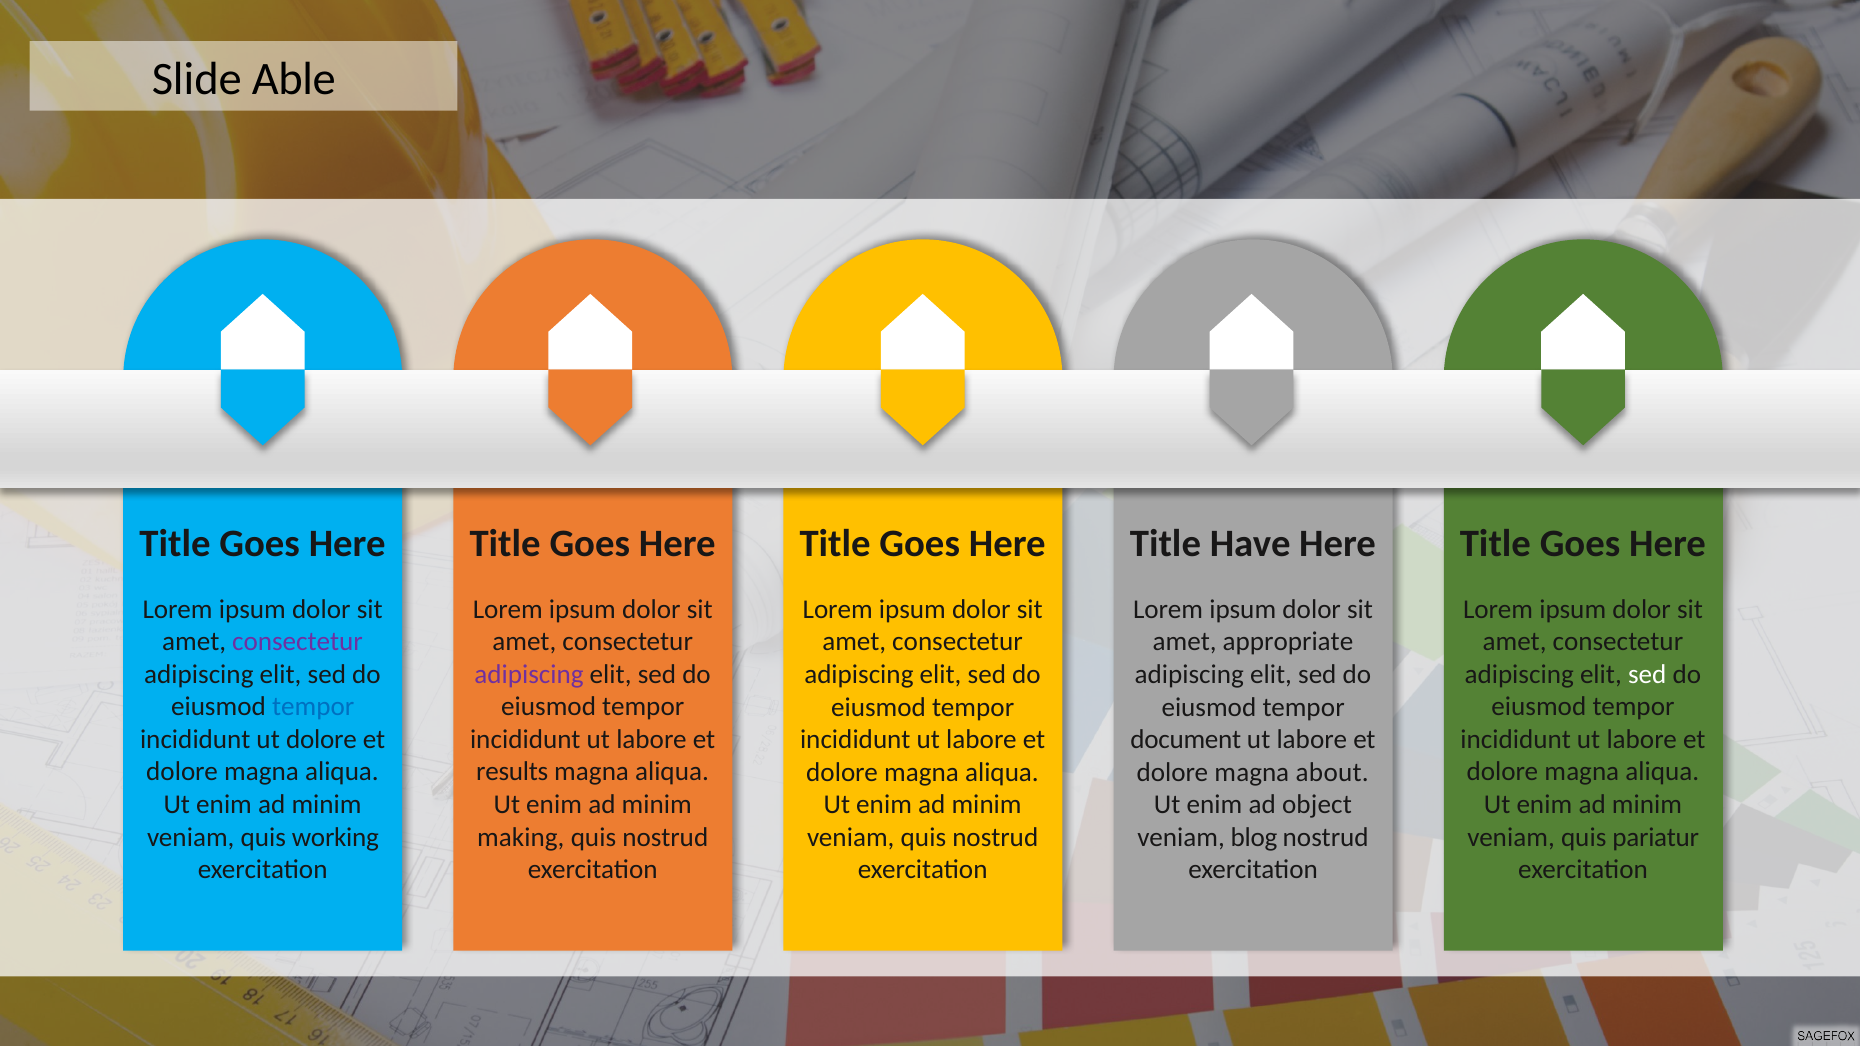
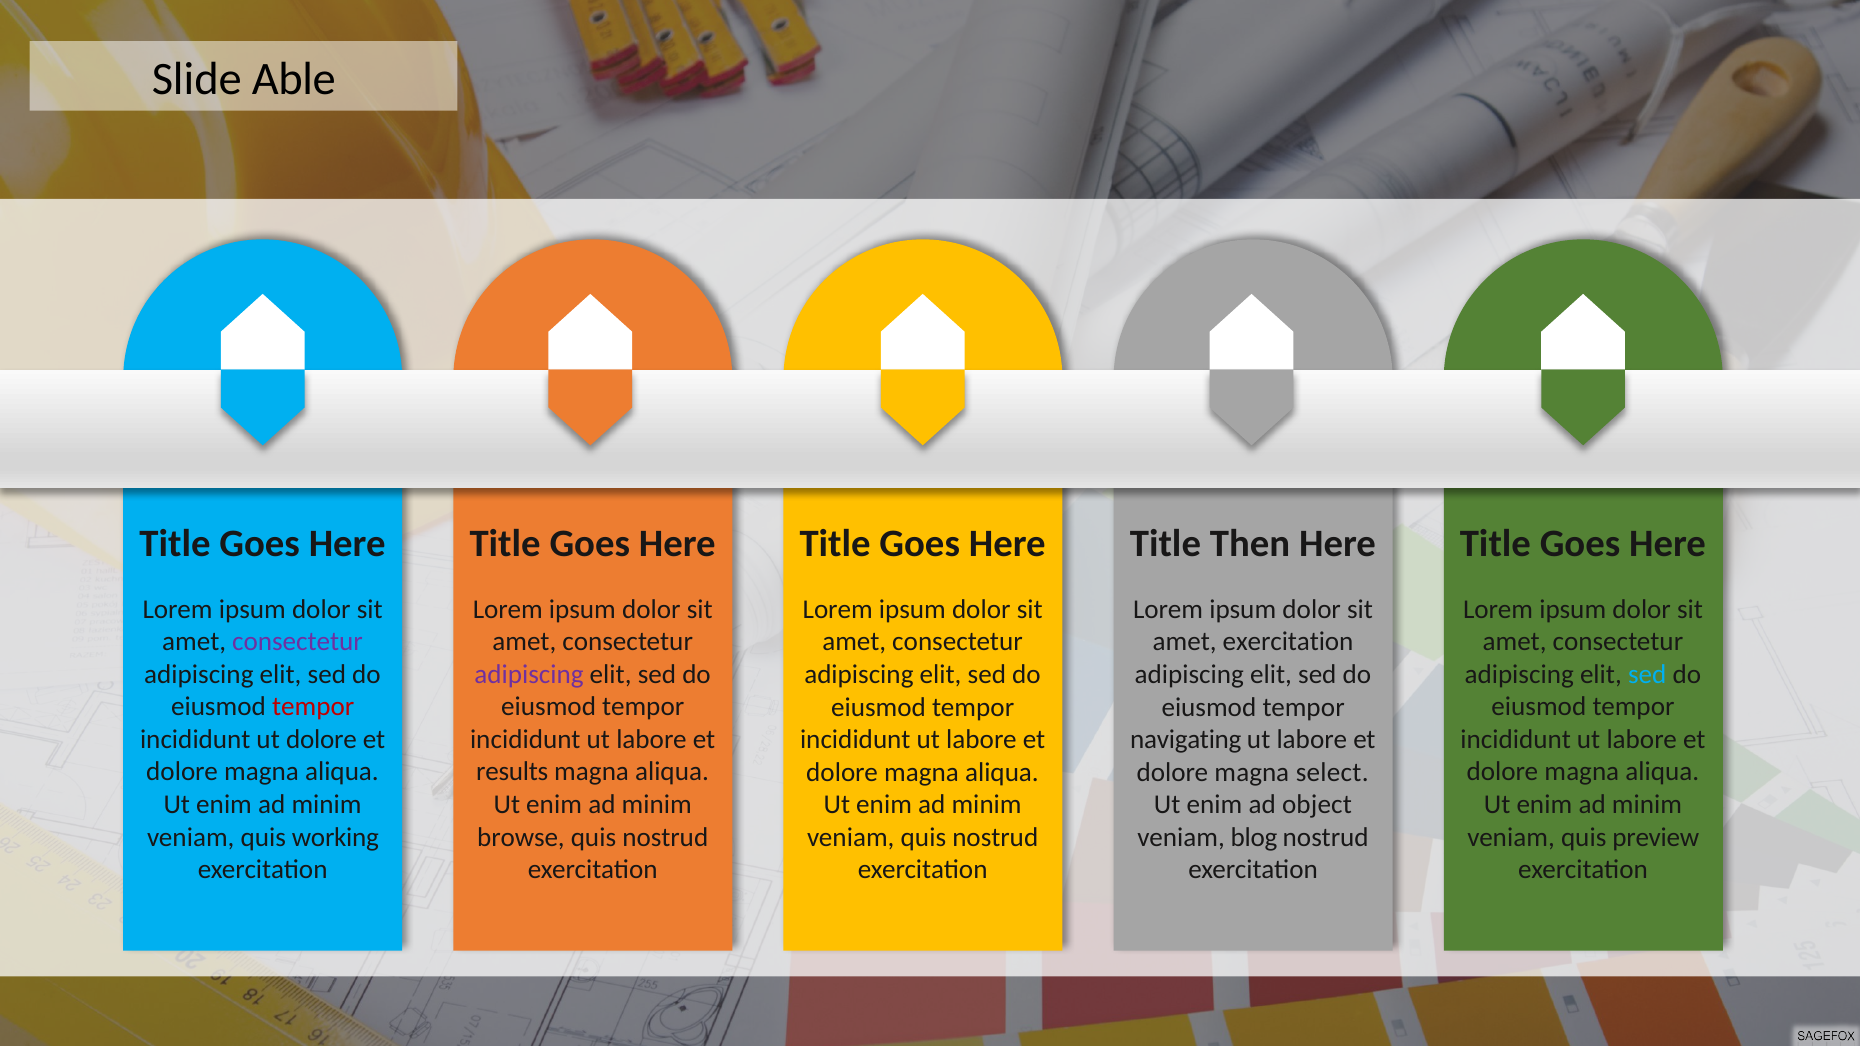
Have: Have -> Then
amet appropriate: appropriate -> exercitation
sed at (1647, 674) colour: white -> light blue
tempor at (313, 707) colour: blue -> red
document: document -> navigating
about: about -> select
making: making -> browse
pariatur: pariatur -> preview
